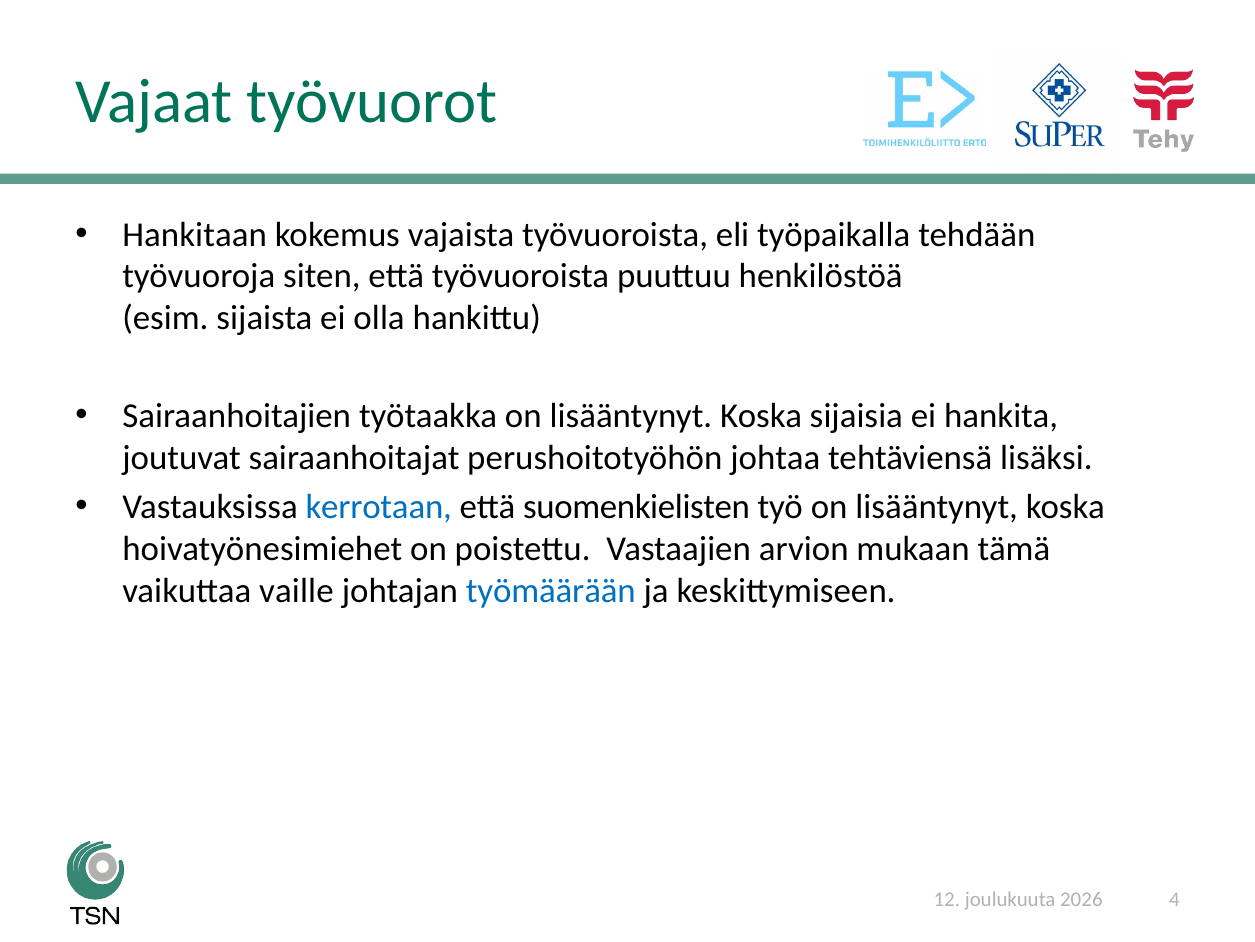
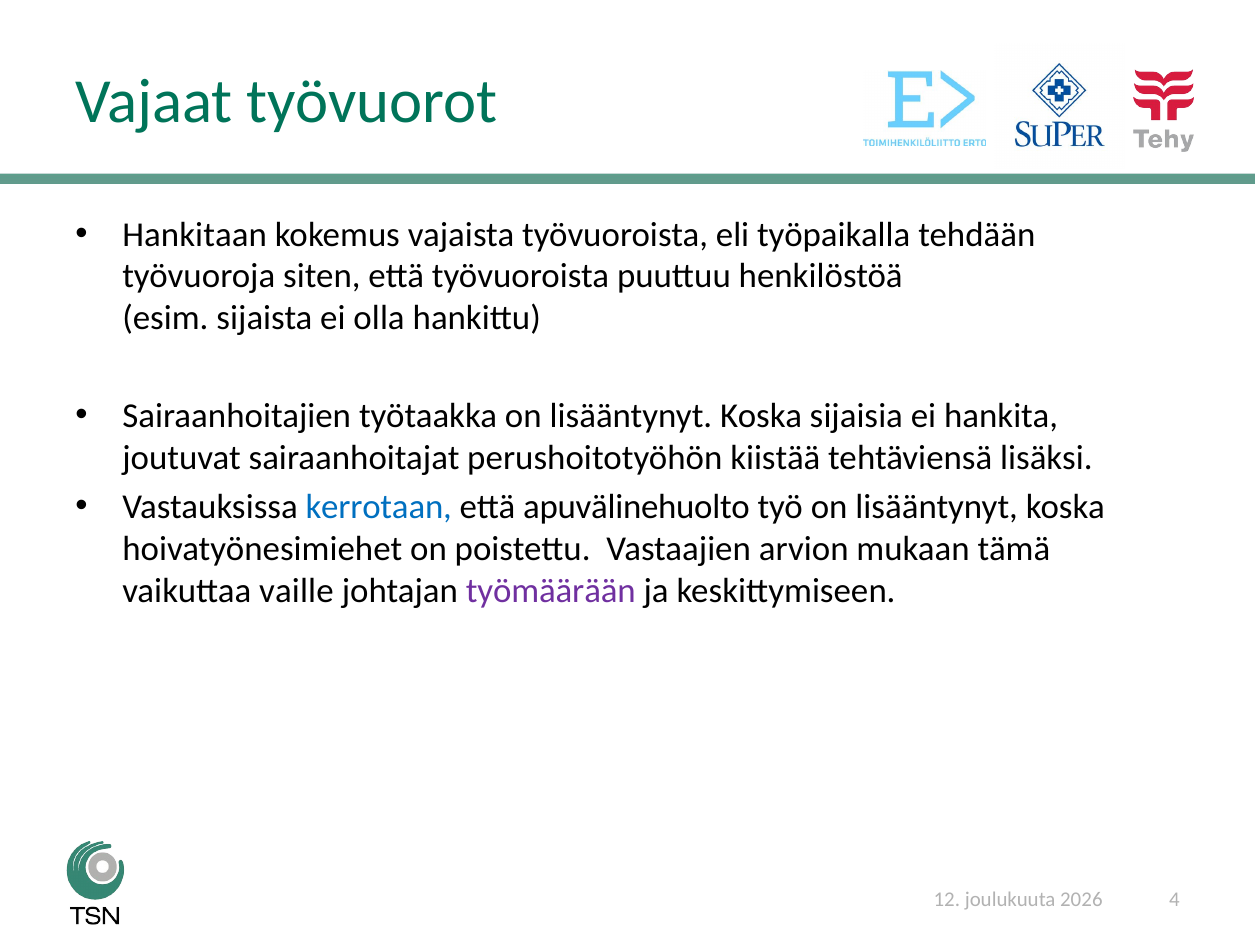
johtaa: johtaa -> kiistää
suomenkielisten: suomenkielisten -> apuvälinehuolto
työmäärään colour: blue -> purple
